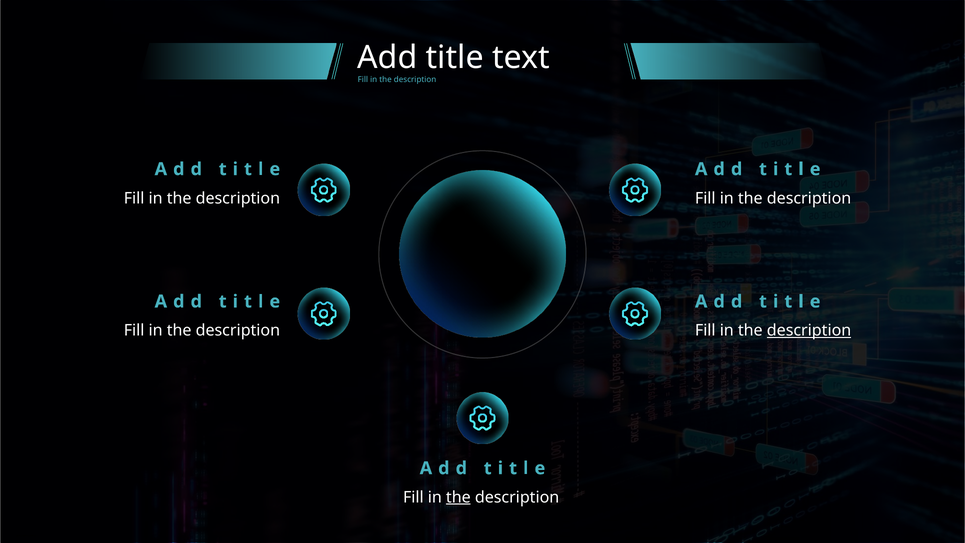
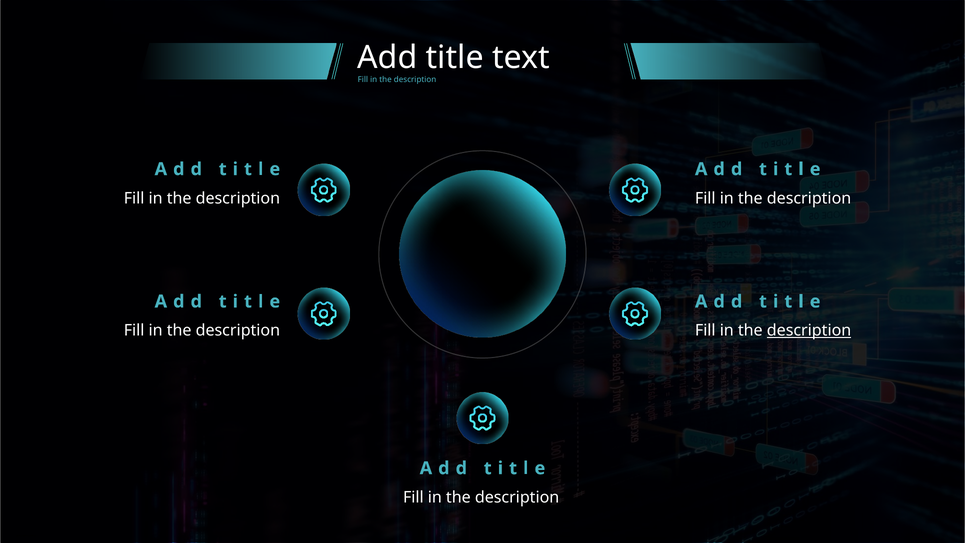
the at (458, 497) underline: present -> none
